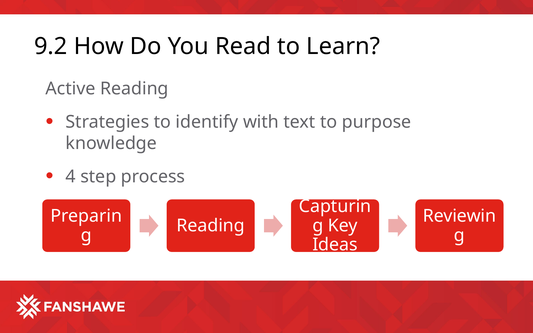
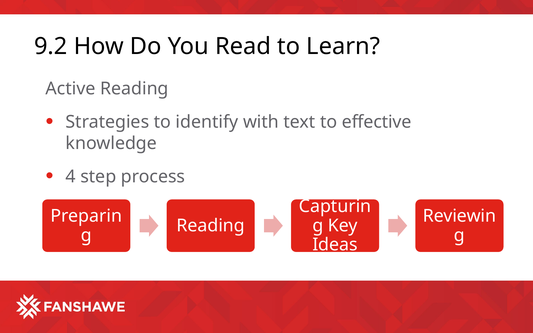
purpose: purpose -> effective
